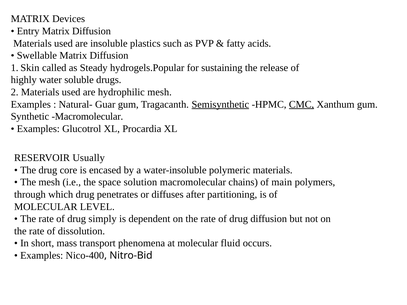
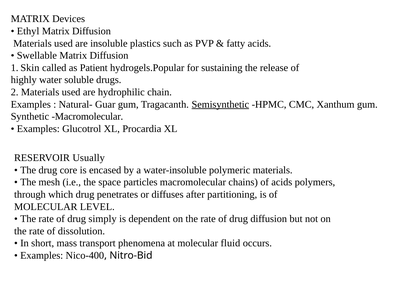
Entry: Entry -> Ethyl
Steady: Steady -> Patient
hydrophilic mesh: mesh -> chain
CMC underline: present -> none
solution: solution -> particles
of main: main -> acids
